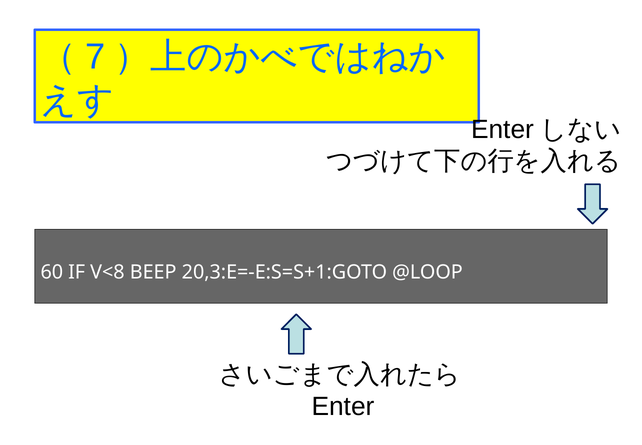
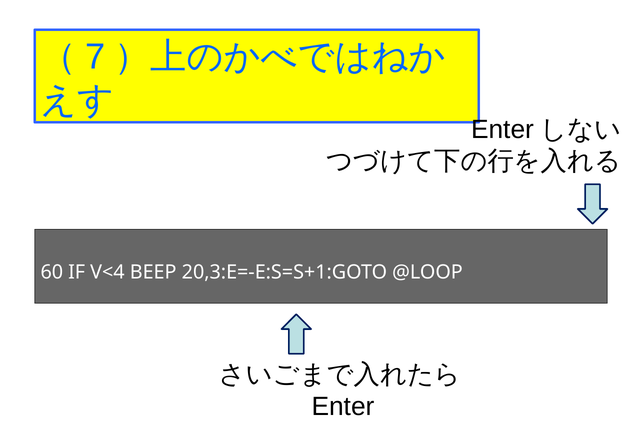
V<8: V<8 -> V<4
